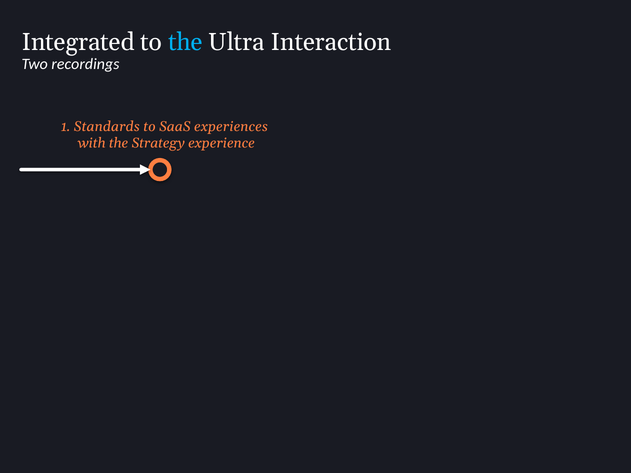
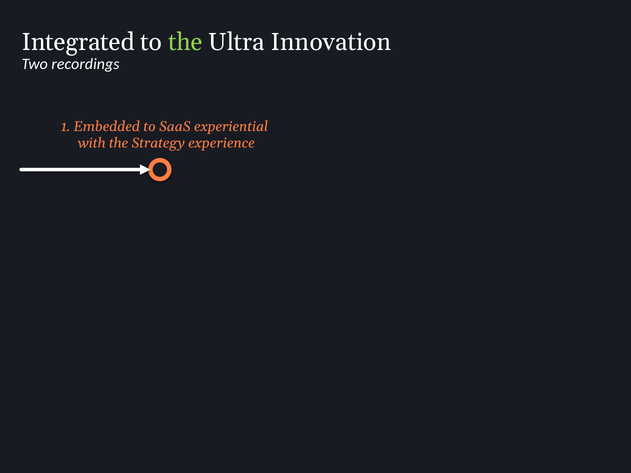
the at (185, 42) colour: light blue -> light green
Interaction: Interaction -> Innovation
Standards: Standards -> Embedded
experiences: experiences -> experiential
